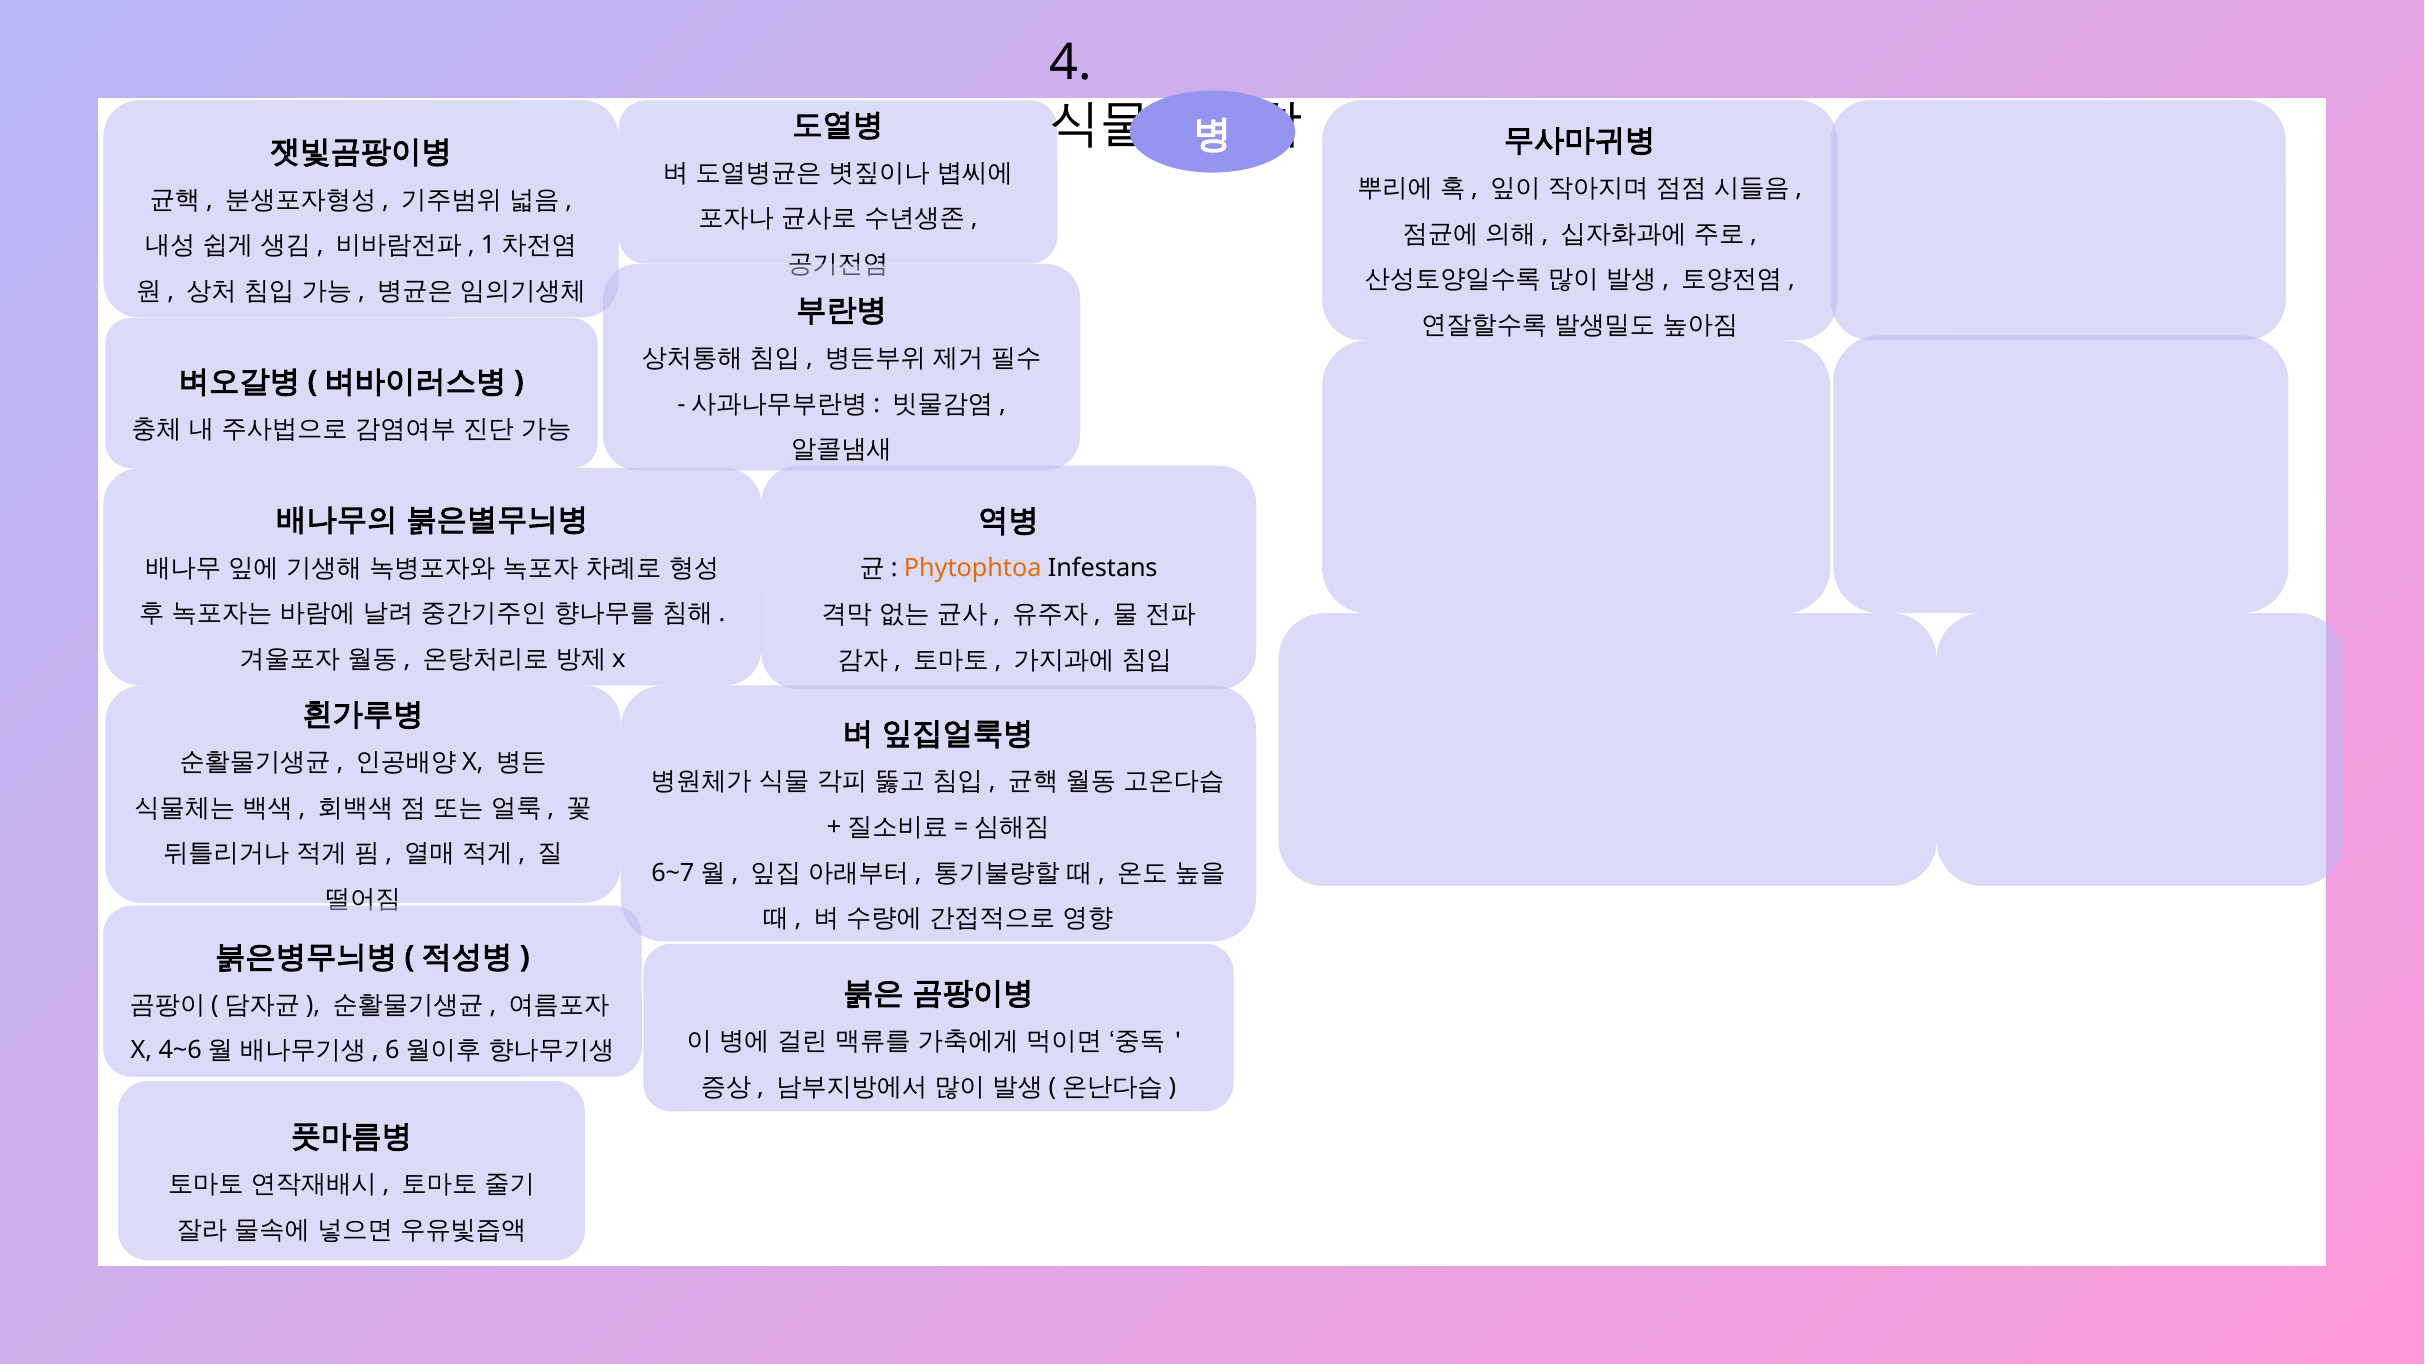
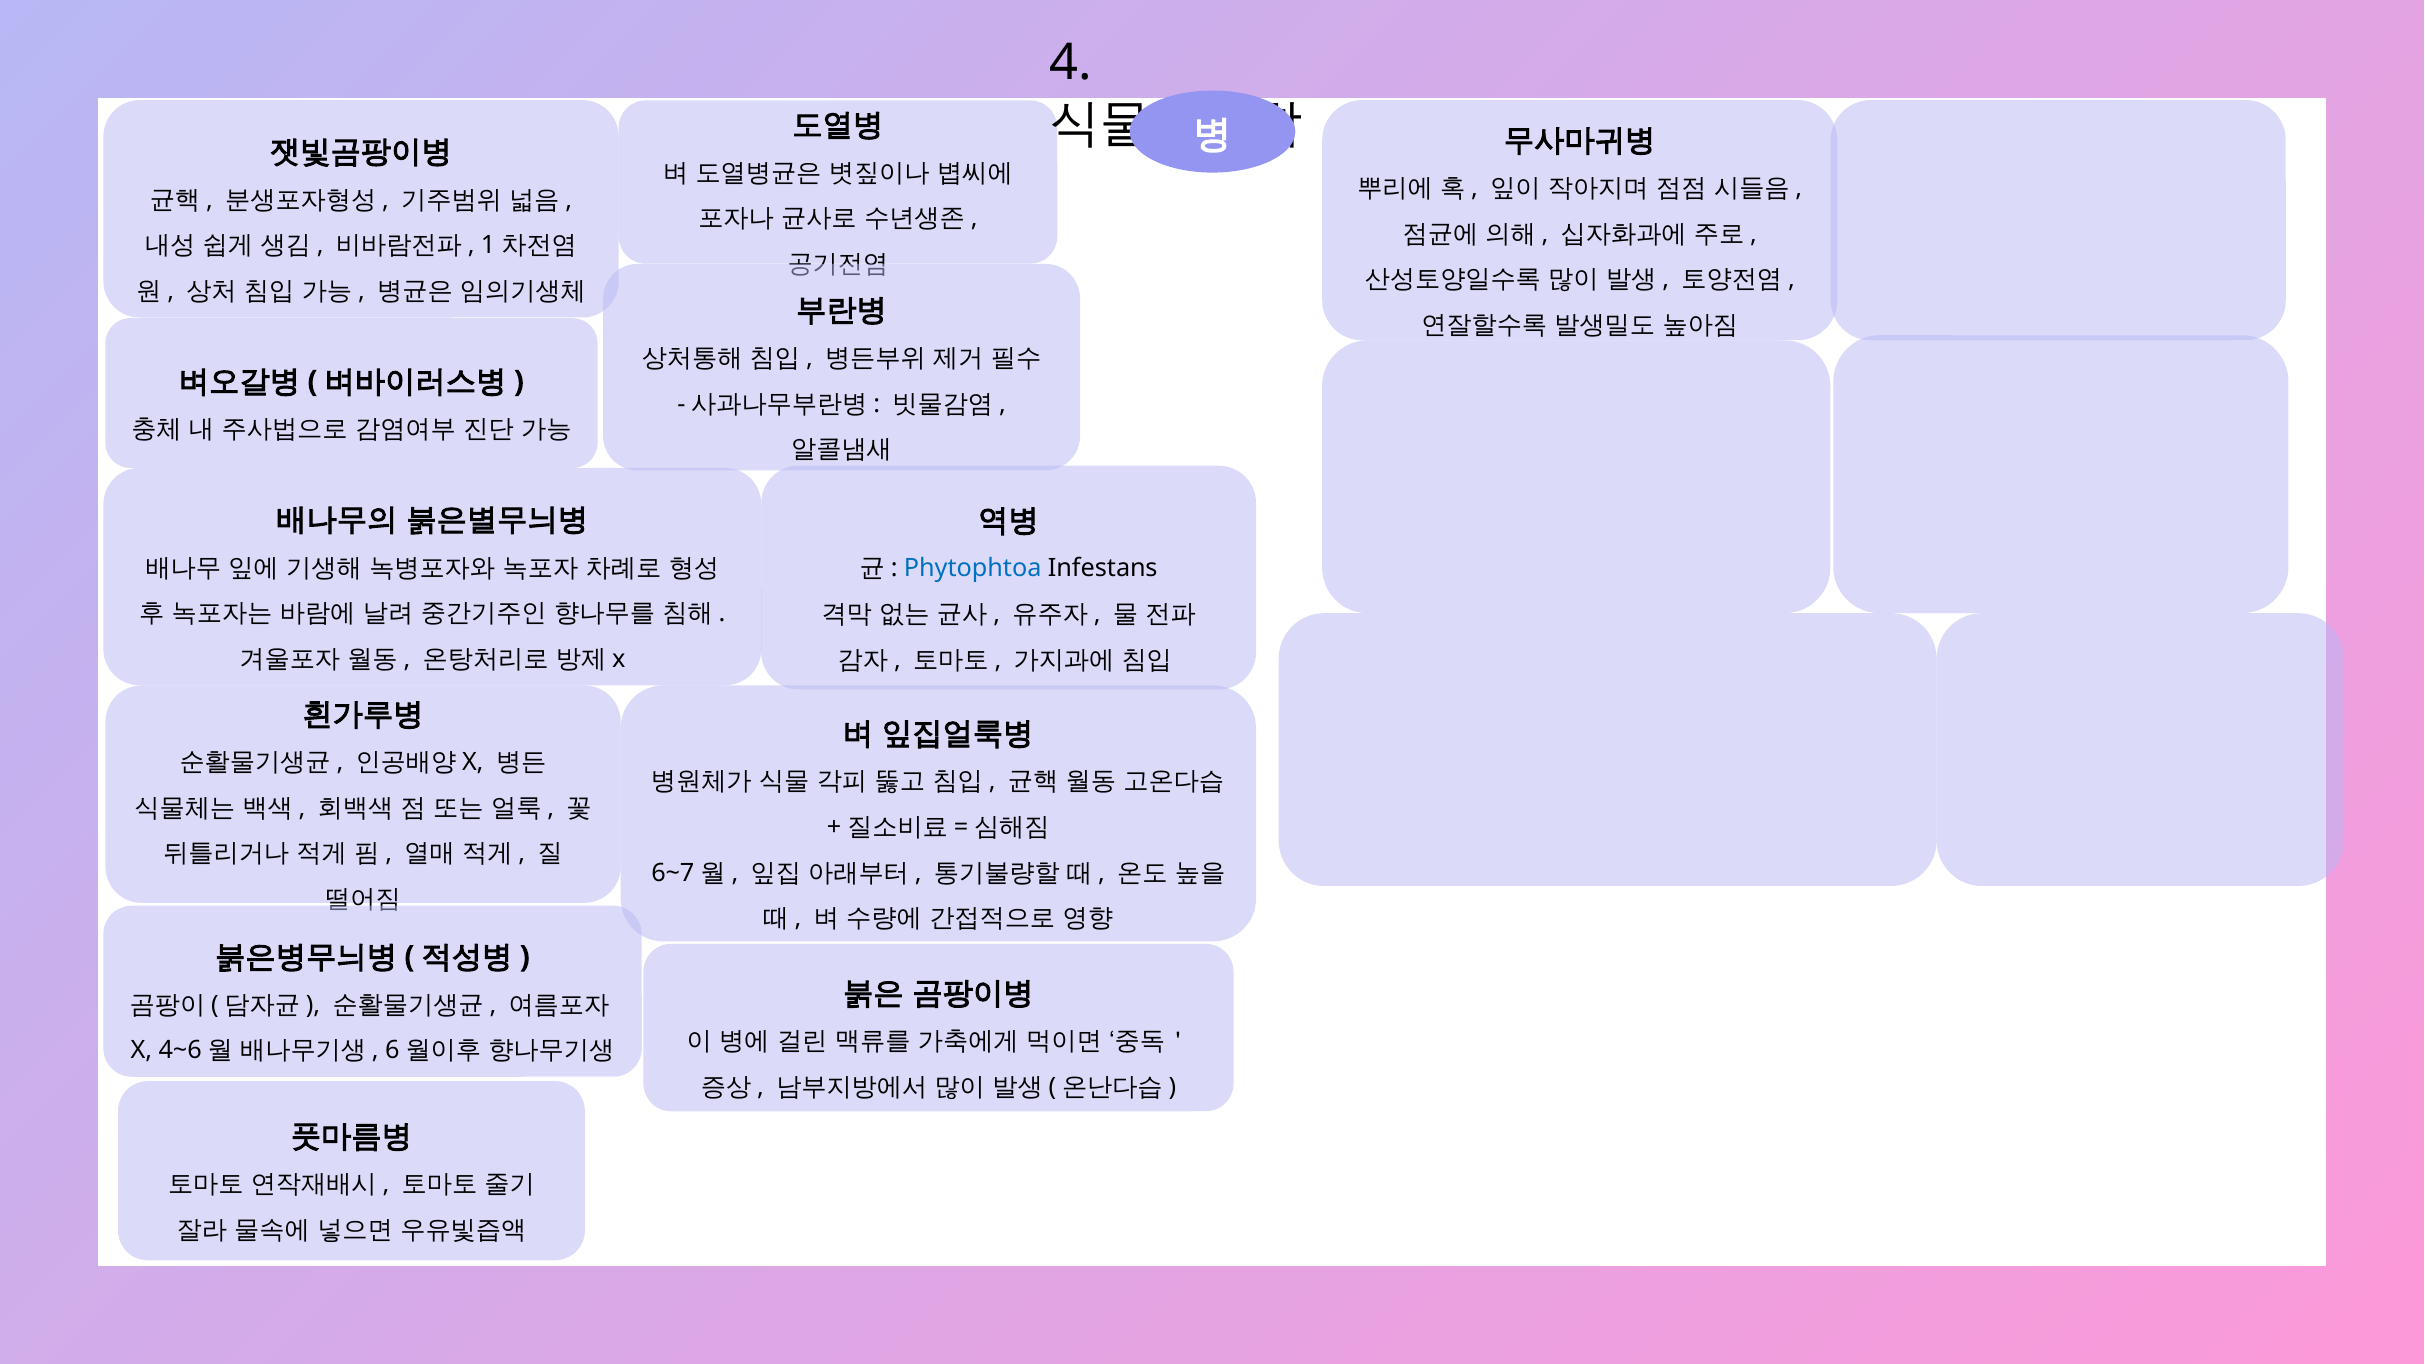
Phytophtoa colour: orange -> blue
